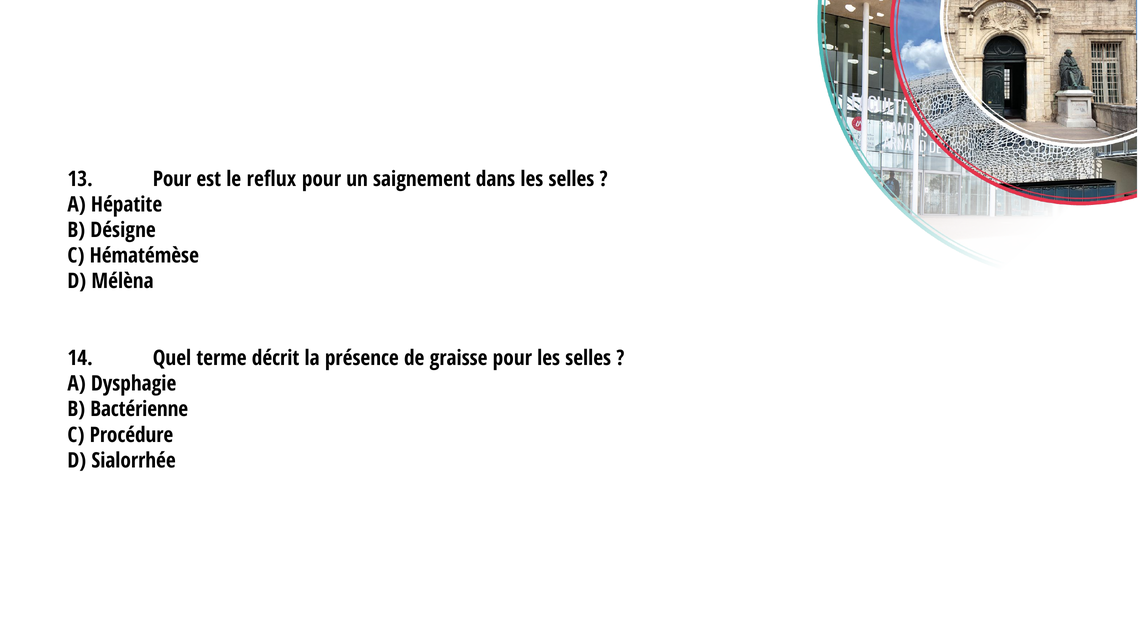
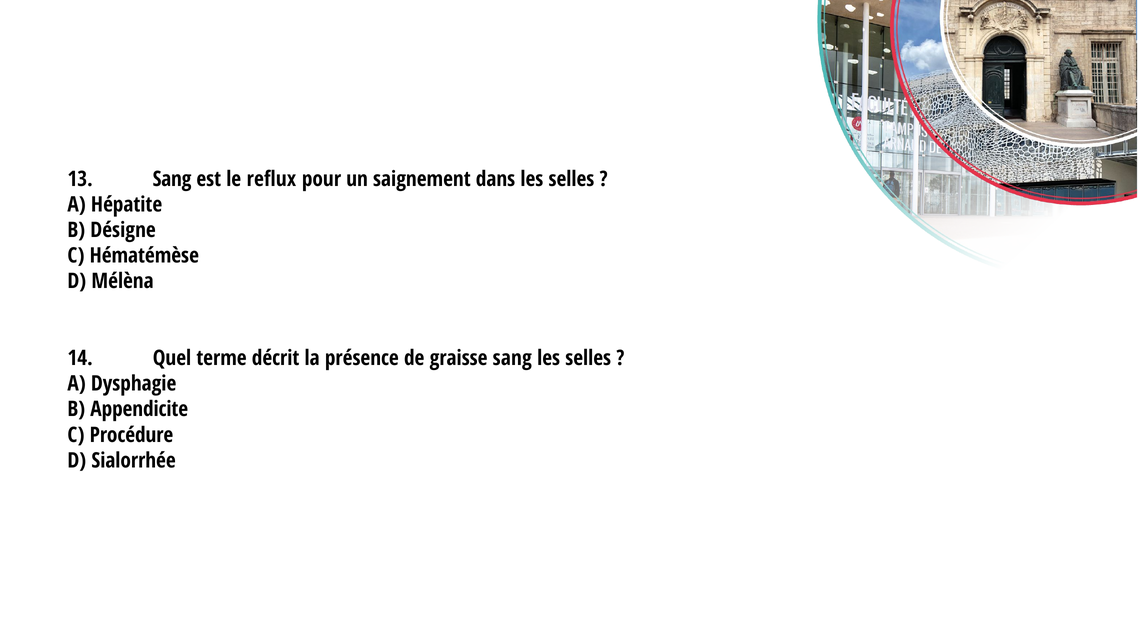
13 Pour: Pour -> Sang
graisse pour: pour -> sang
Bactérienne: Bactérienne -> Appendicite
